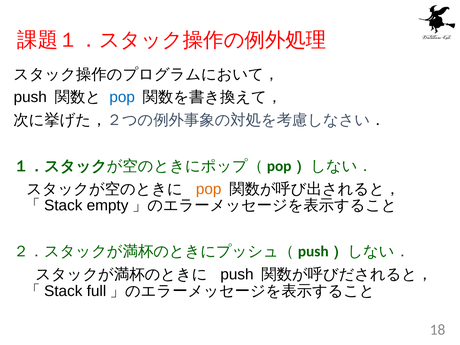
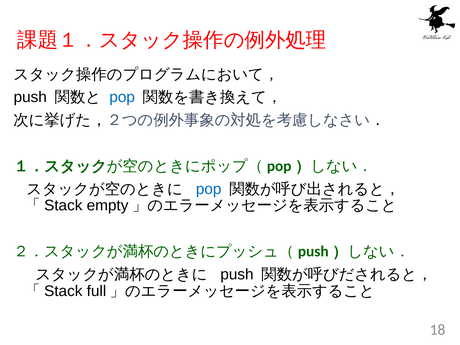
pop at (209, 189) colour: orange -> blue
